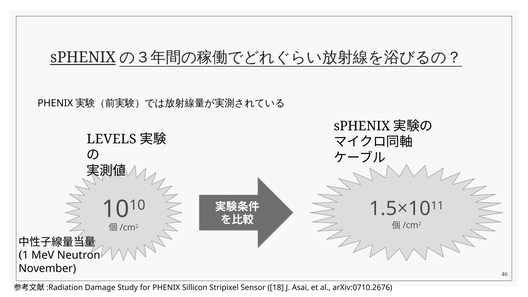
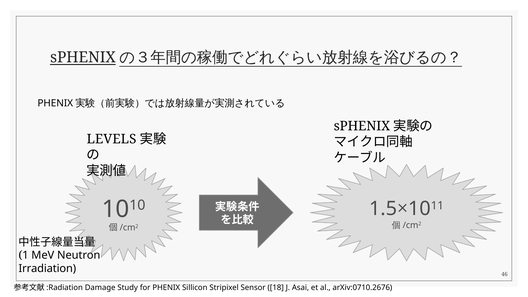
November: November -> Irradiation
